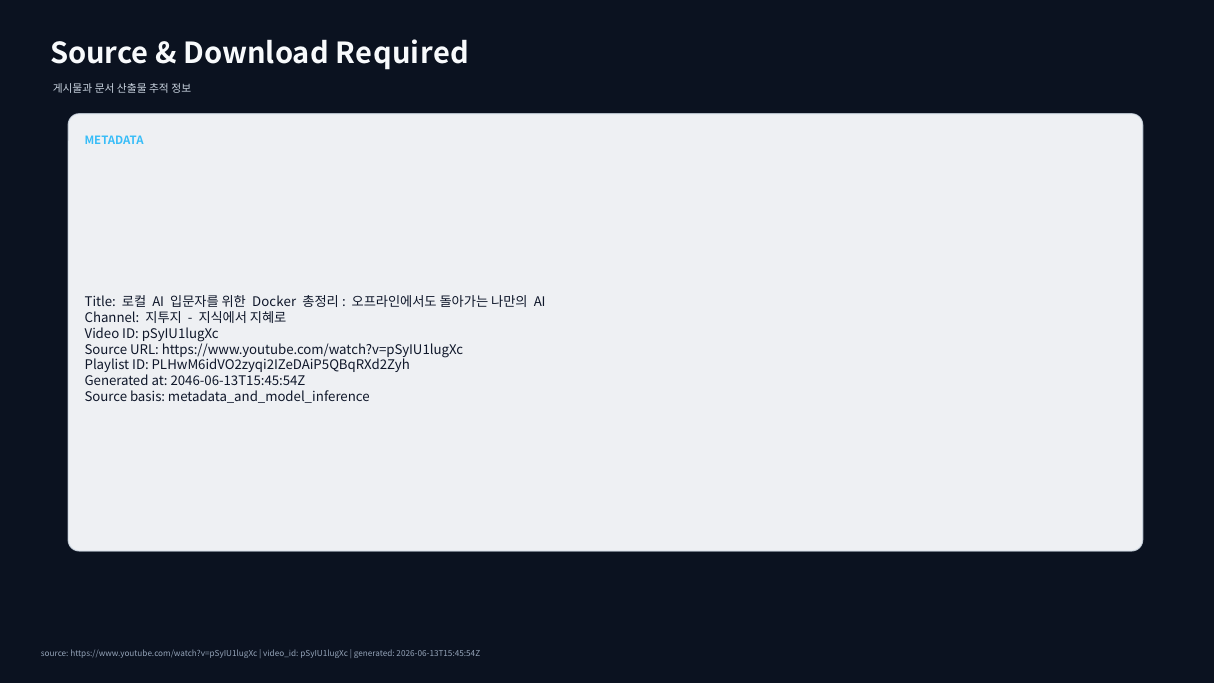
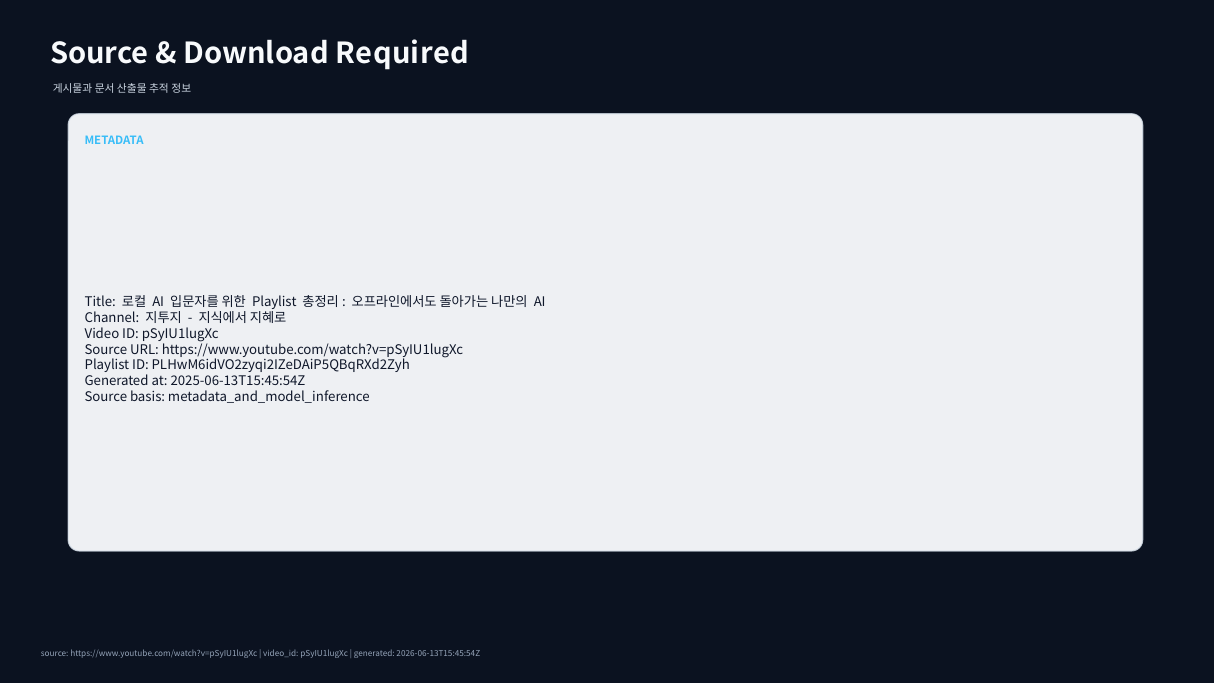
Docker at (274, 302): Docker -> Playlist
2046-06-13T15:45:54Z: 2046-06-13T15:45:54Z -> 2025-06-13T15:45:54Z
